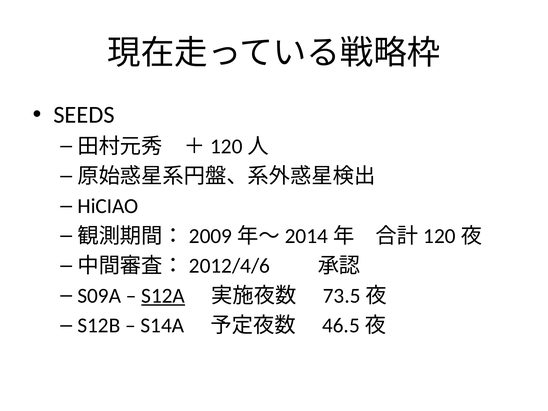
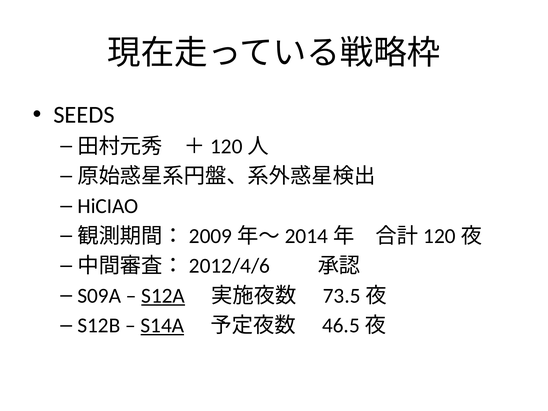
S14A underline: none -> present
